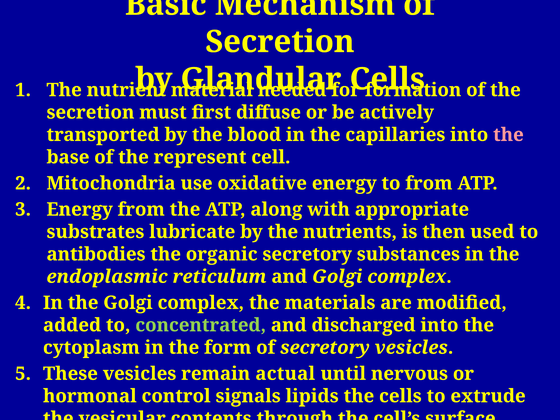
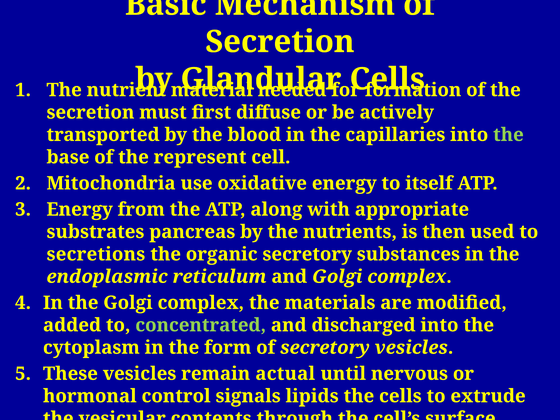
the at (508, 135) colour: pink -> light green
to from: from -> itself
lubricate: lubricate -> pancreas
antibodies: antibodies -> secretions
